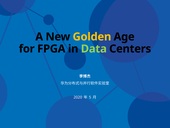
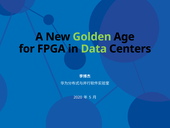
Golden colour: yellow -> light green
